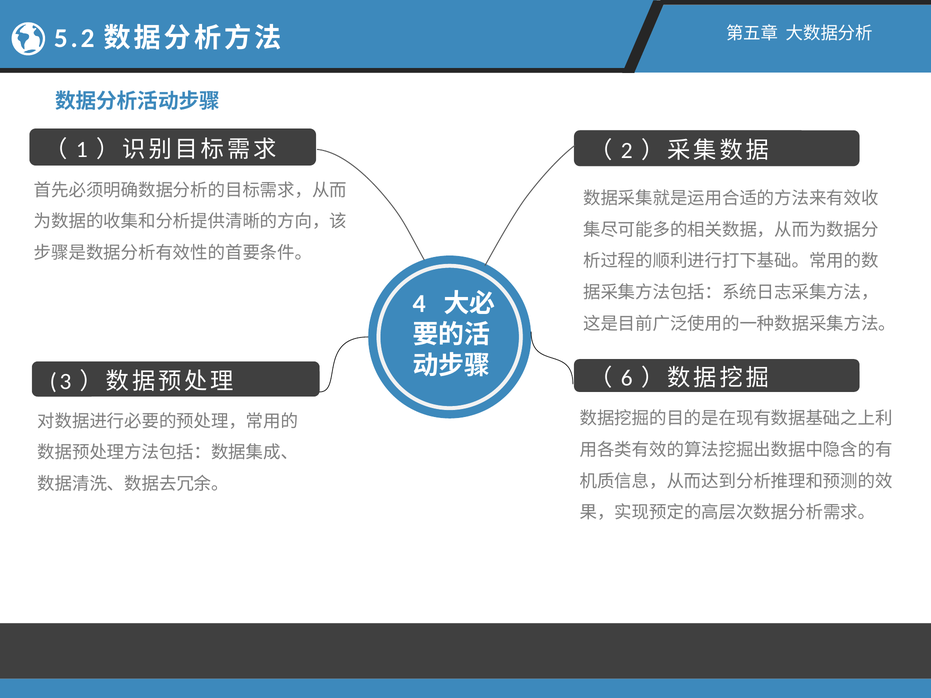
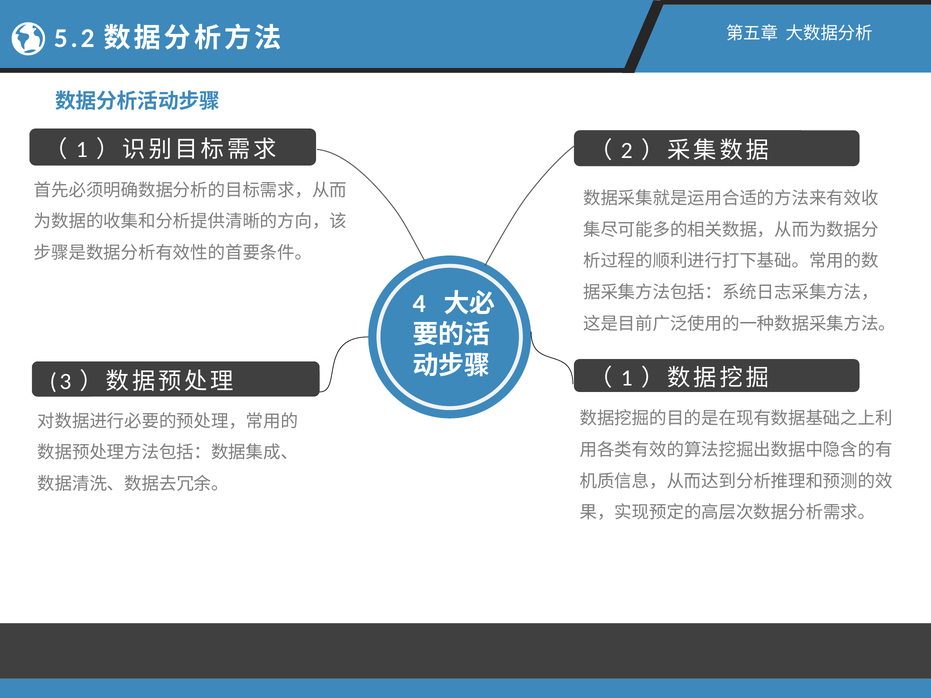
6 at (627, 378): 6 -> 1
